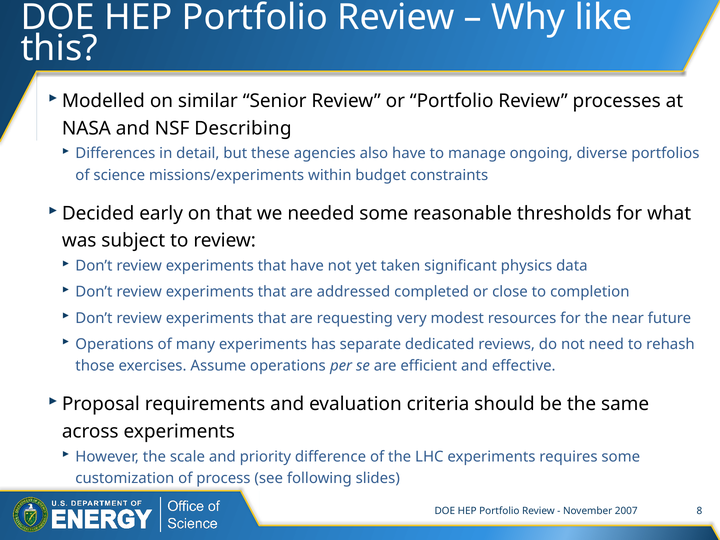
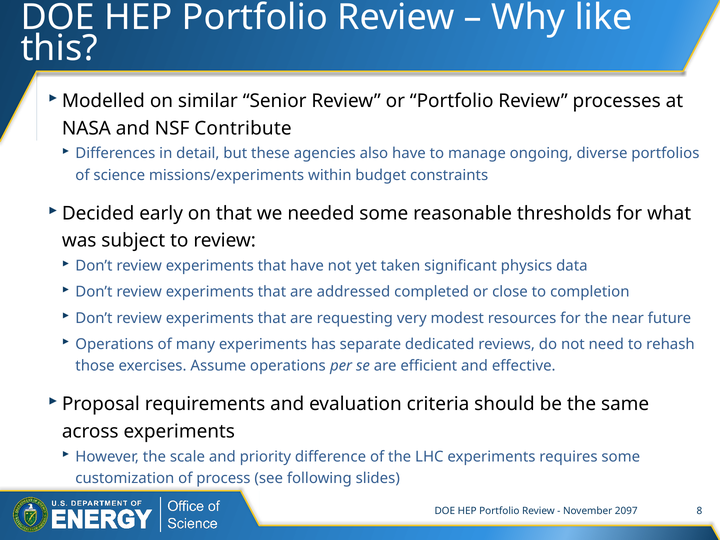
Describing: Describing -> Contribute
2007: 2007 -> 2097
